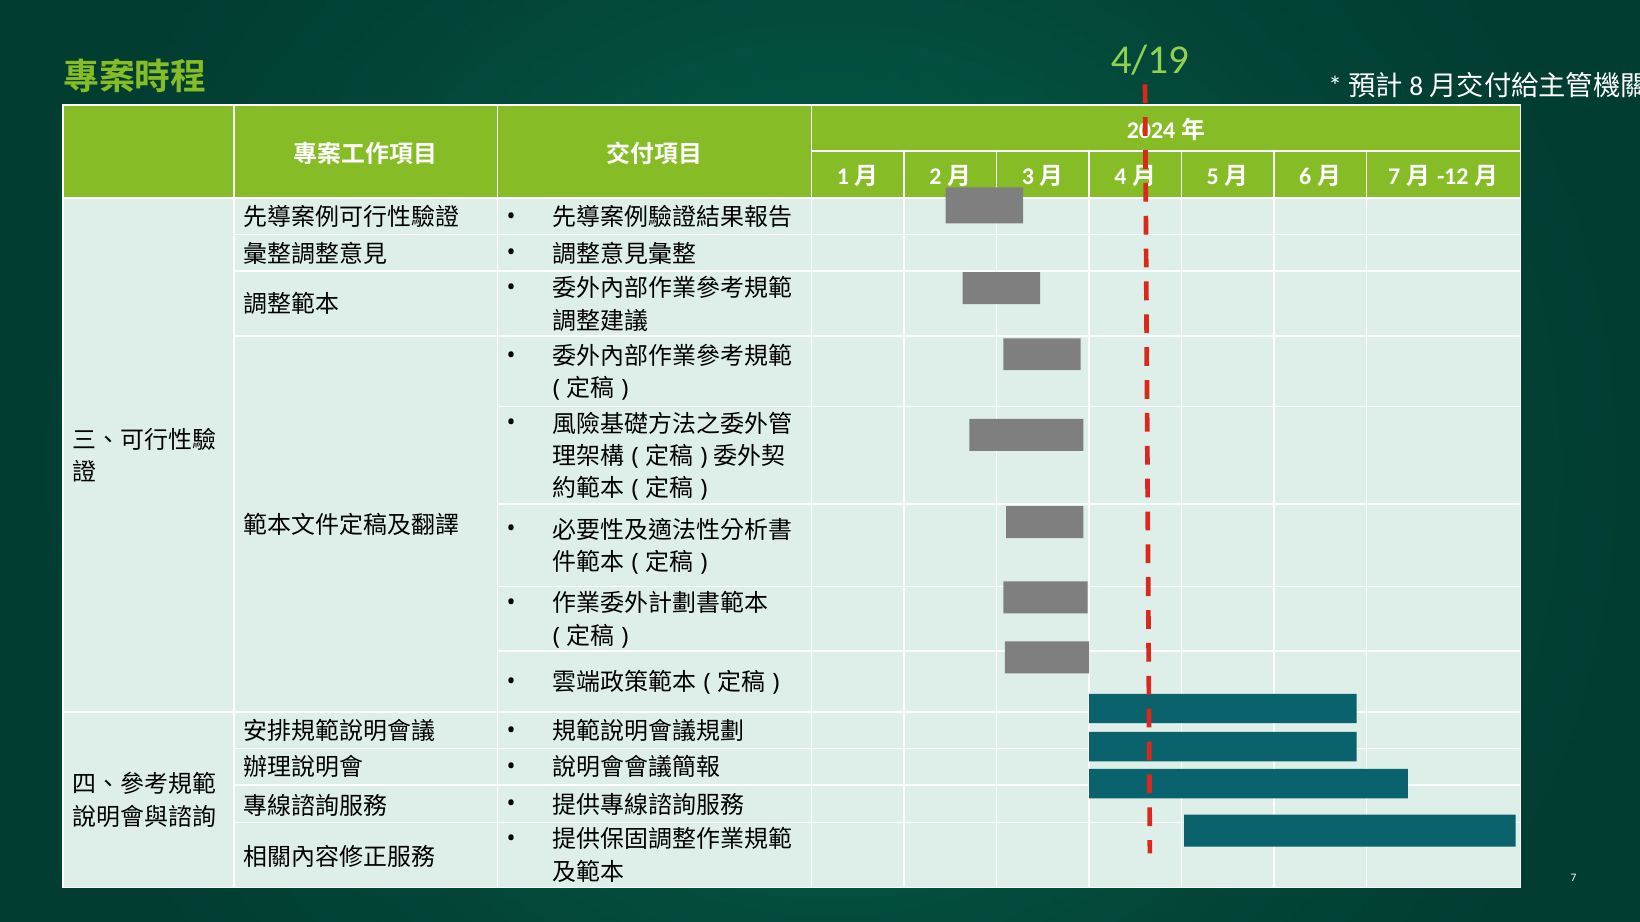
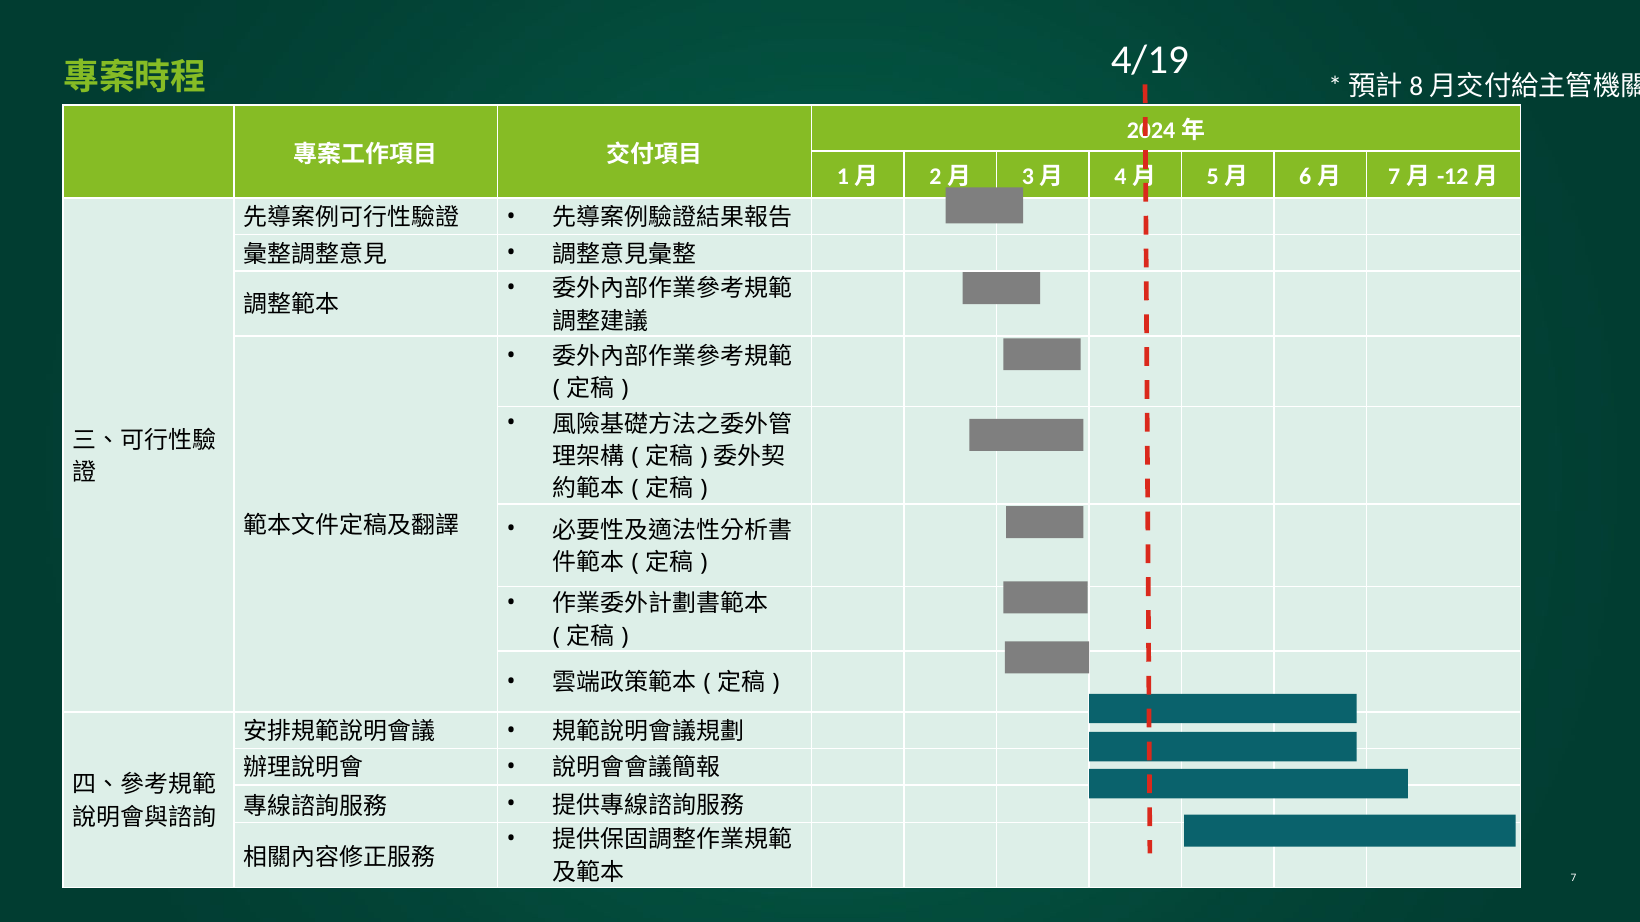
4/19 colour: light green -> white
